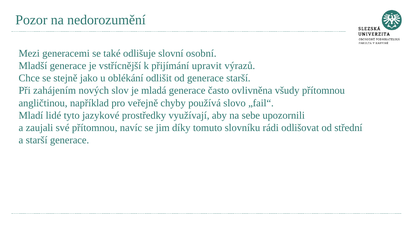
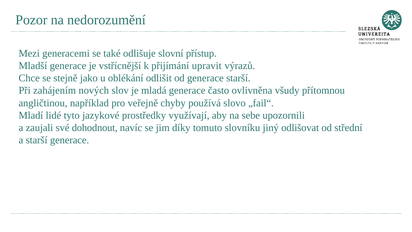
osobní: osobní -> přístup
své přítomnou: přítomnou -> dohodnout
rádi: rádi -> jiný
